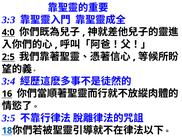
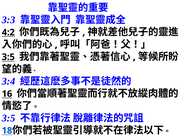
4:0: 4:0 -> 4:2
2:5 at (8, 57): 2:5 -> 3:5
